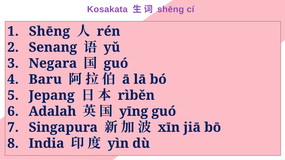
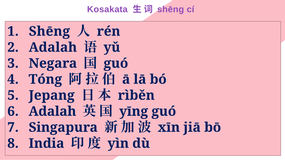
Senang at (53, 47): Senang -> Adalah
Baru: Baru -> Tóng
